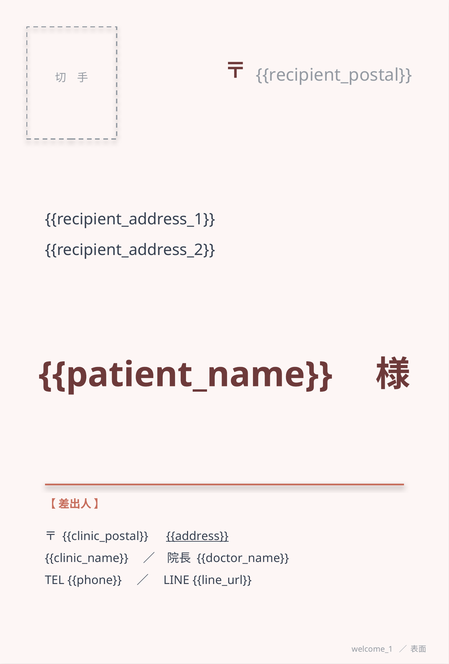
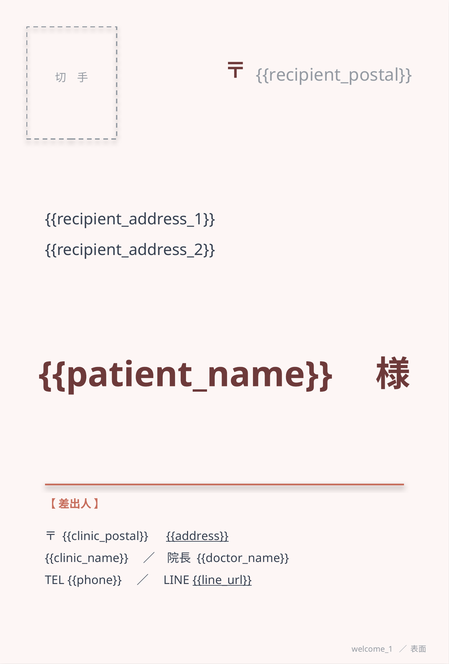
line_url underline: none -> present
